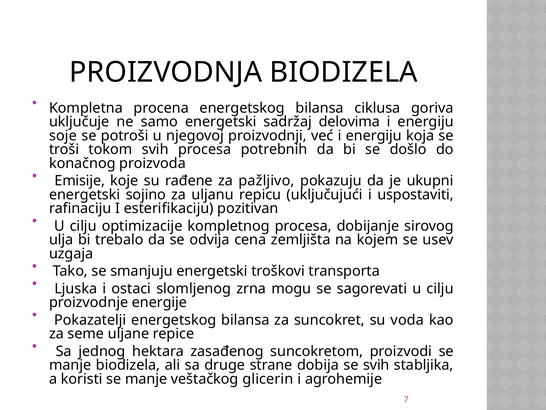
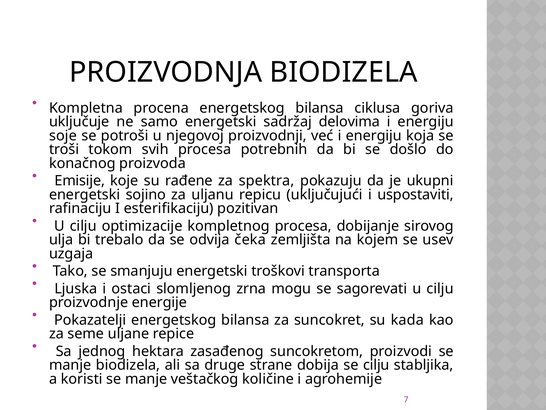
pažljivo: pažljivo -> spektra
cena: cena -> čeka
voda: voda -> kada
se svih: svih -> cilju
glicerin: glicerin -> količine
